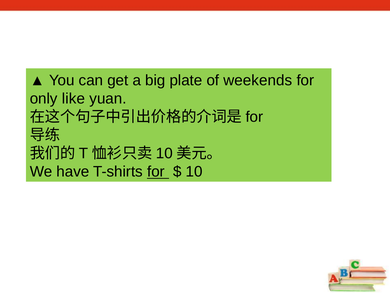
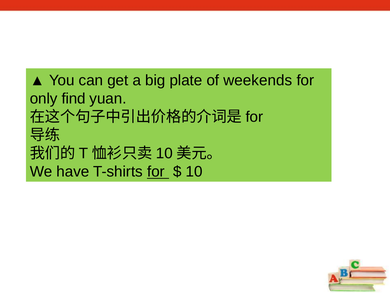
like: like -> find
